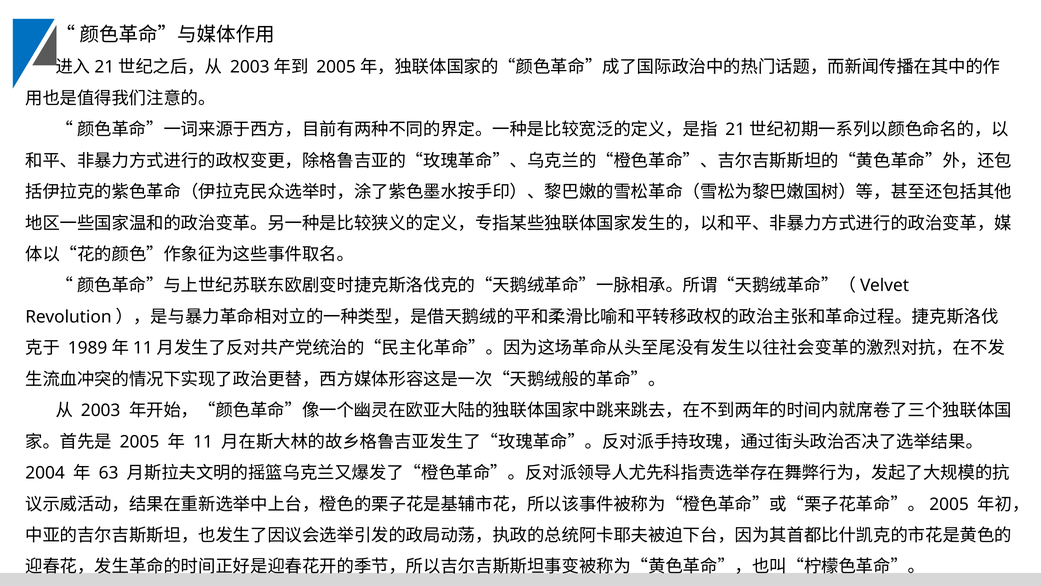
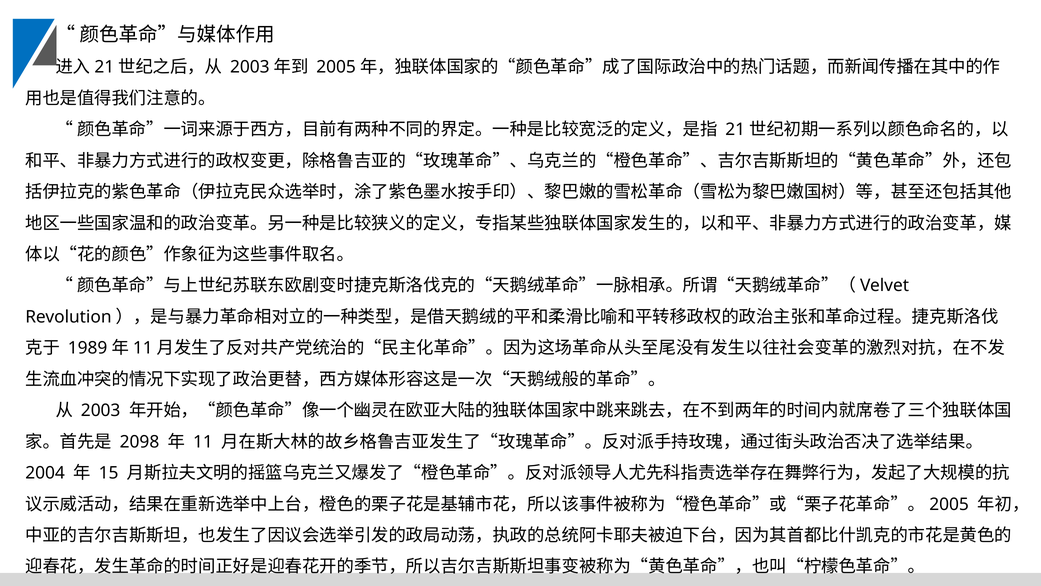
2005: 2005 -> 2098
63: 63 -> 15
